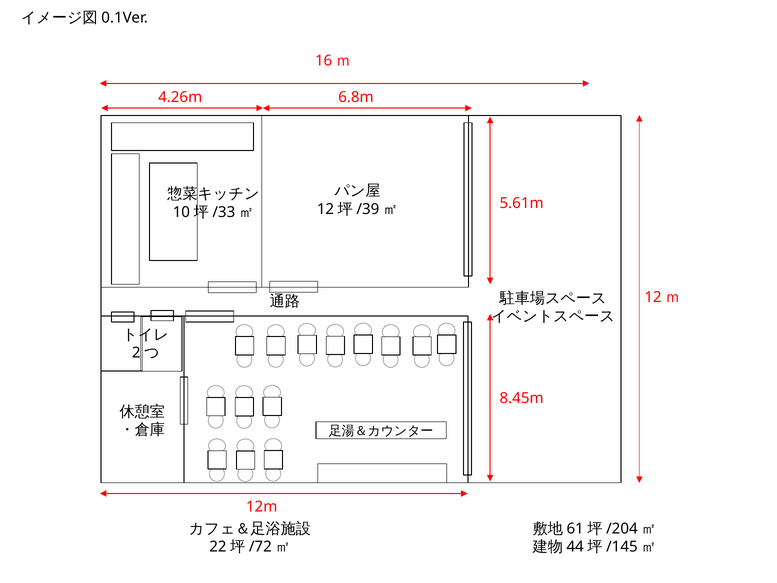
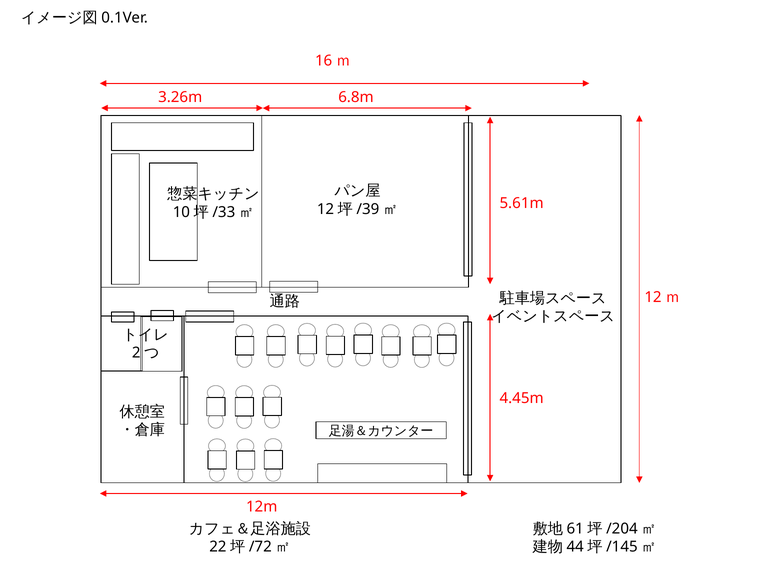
4.26m: 4.26m -> 3.26m
8.45m: 8.45m -> 4.45m
